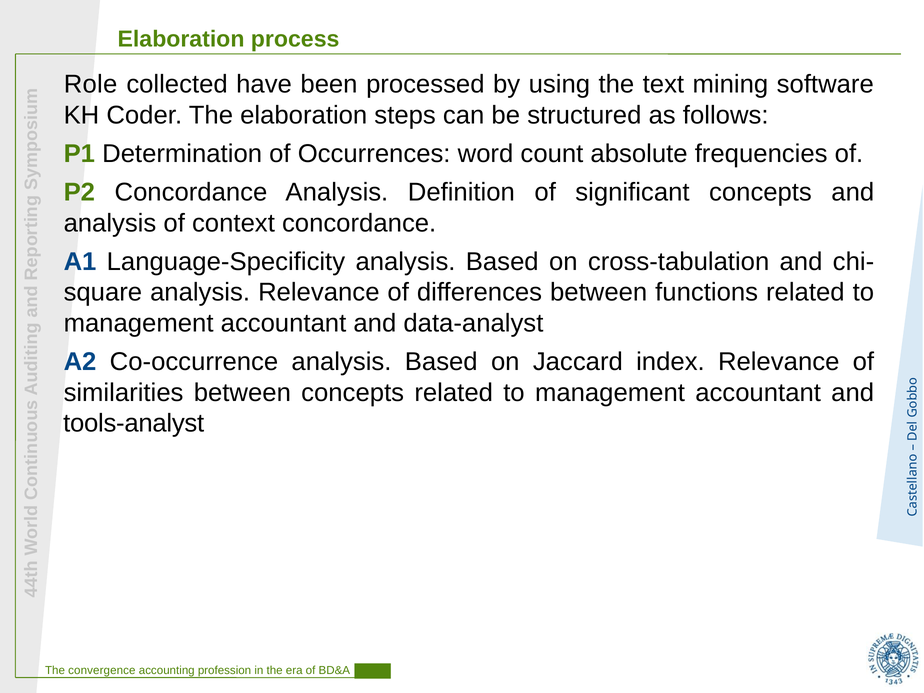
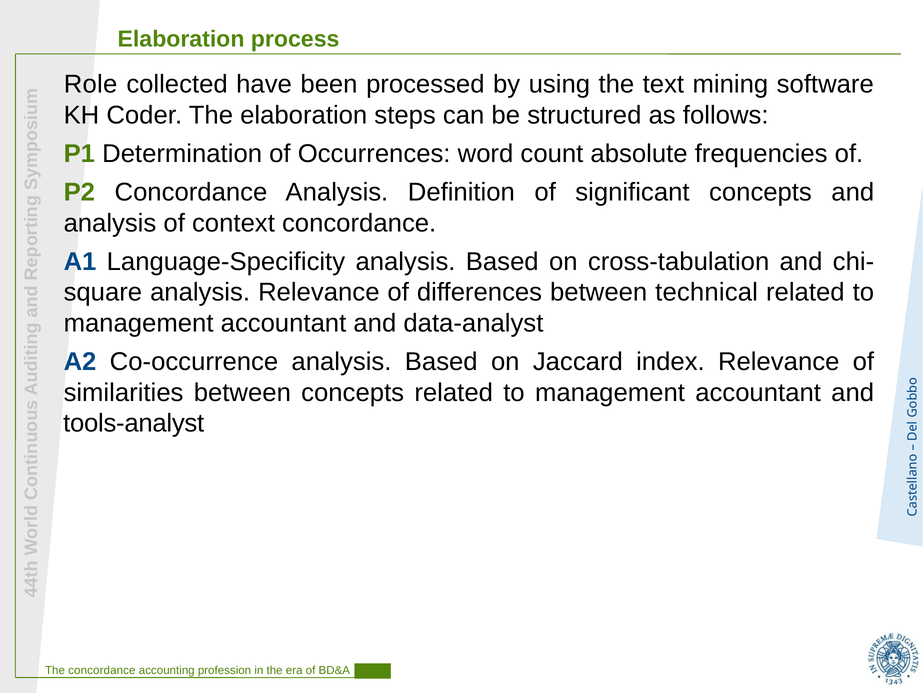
functions: functions -> technical
The convergence: convergence -> concordance
